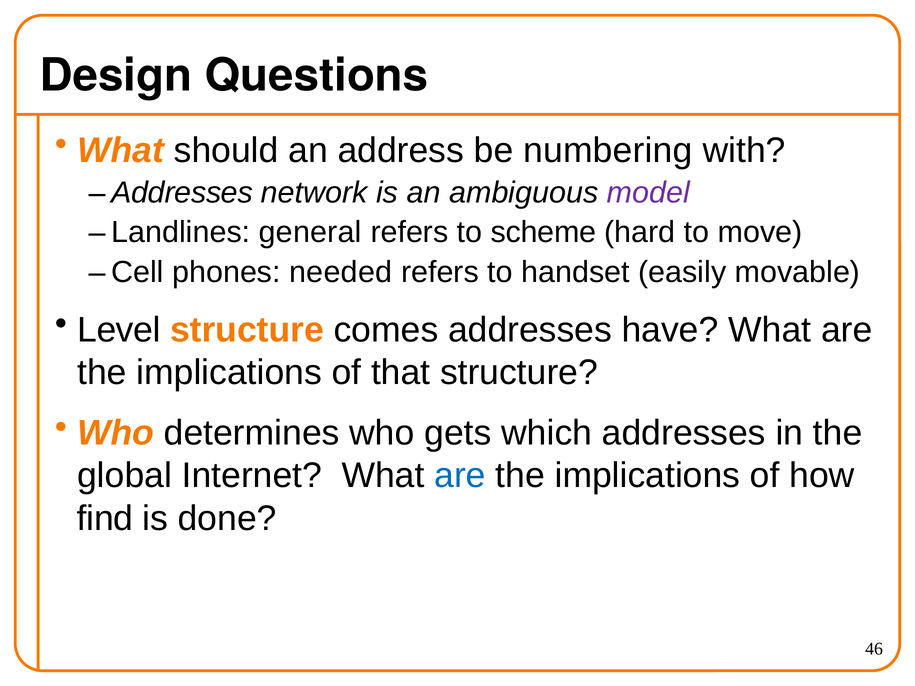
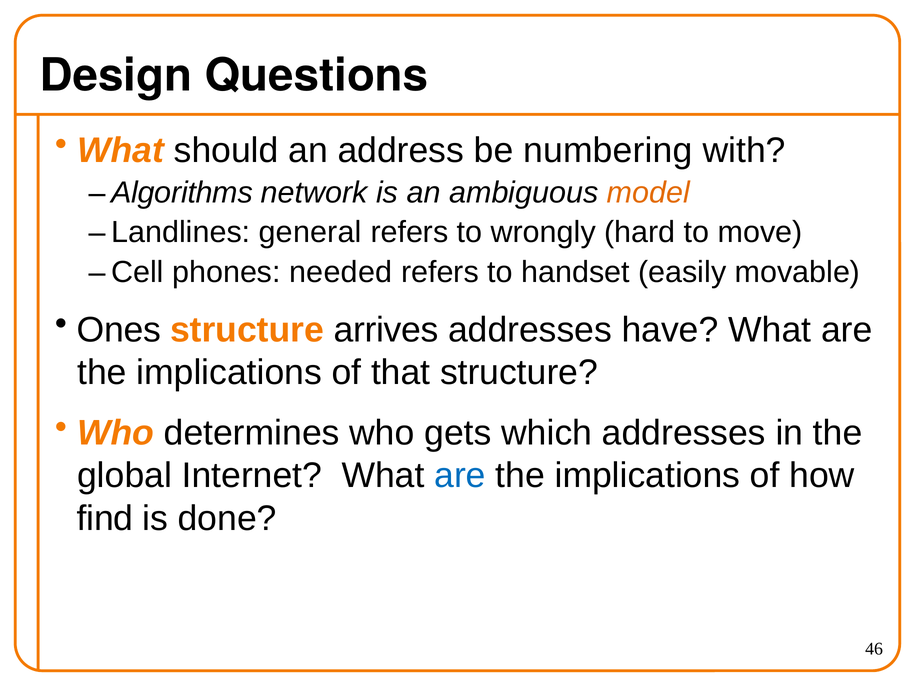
Addresses at (182, 193): Addresses -> Algorithms
model colour: purple -> orange
scheme: scheme -> wrongly
Level: Level -> Ones
comes: comes -> arrives
